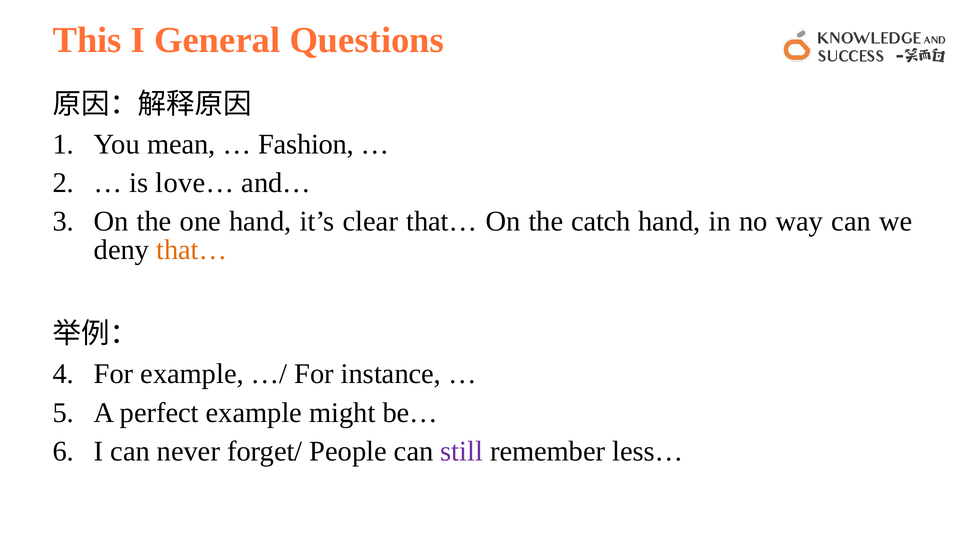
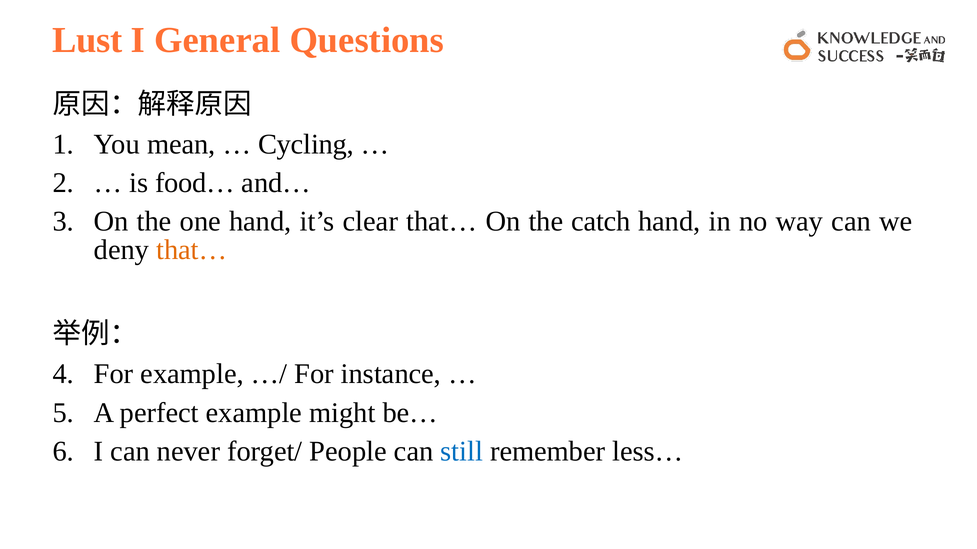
This: This -> Lust
Fashion: Fashion -> Cycling
love…: love… -> food…
still colour: purple -> blue
